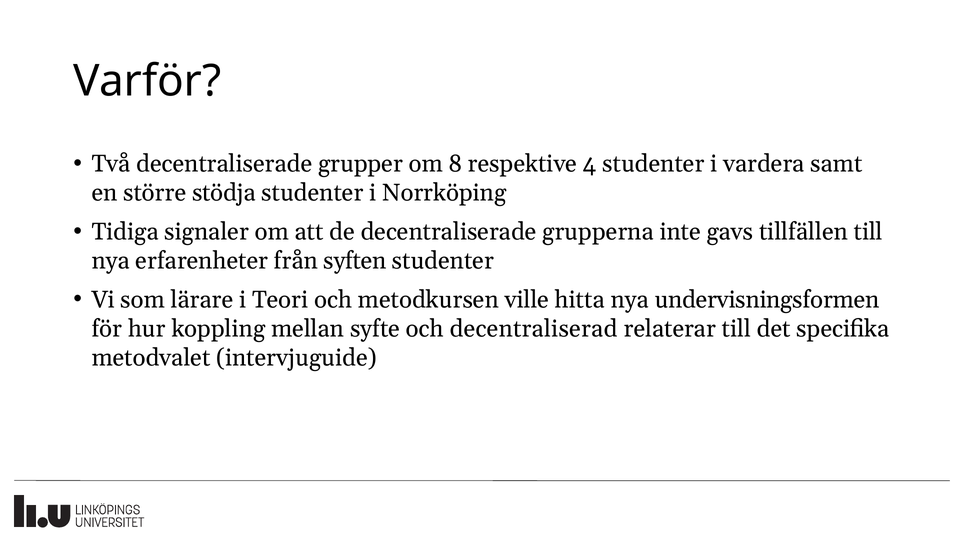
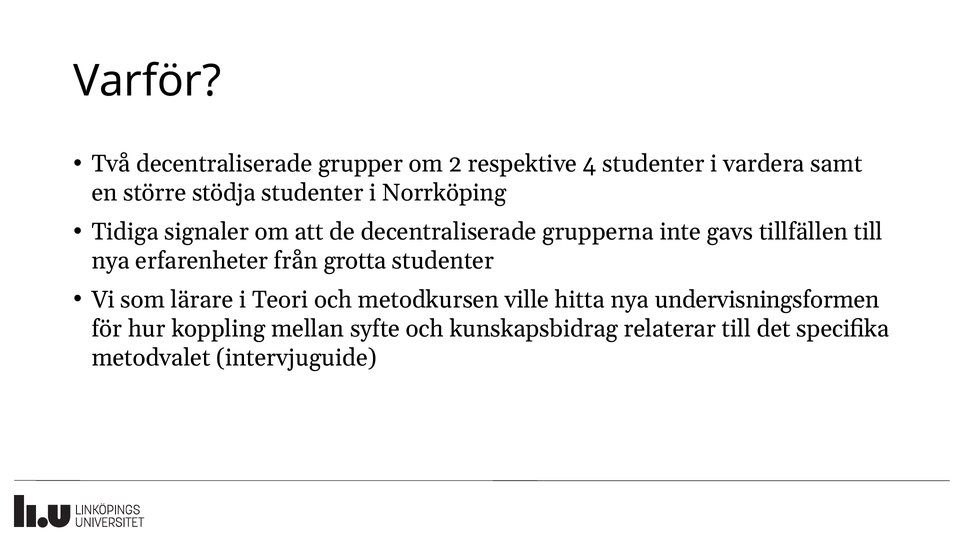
8: 8 -> 2
syften: syften -> grotta
decentraliserad: decentraliserad -> kunskapsbidrag
